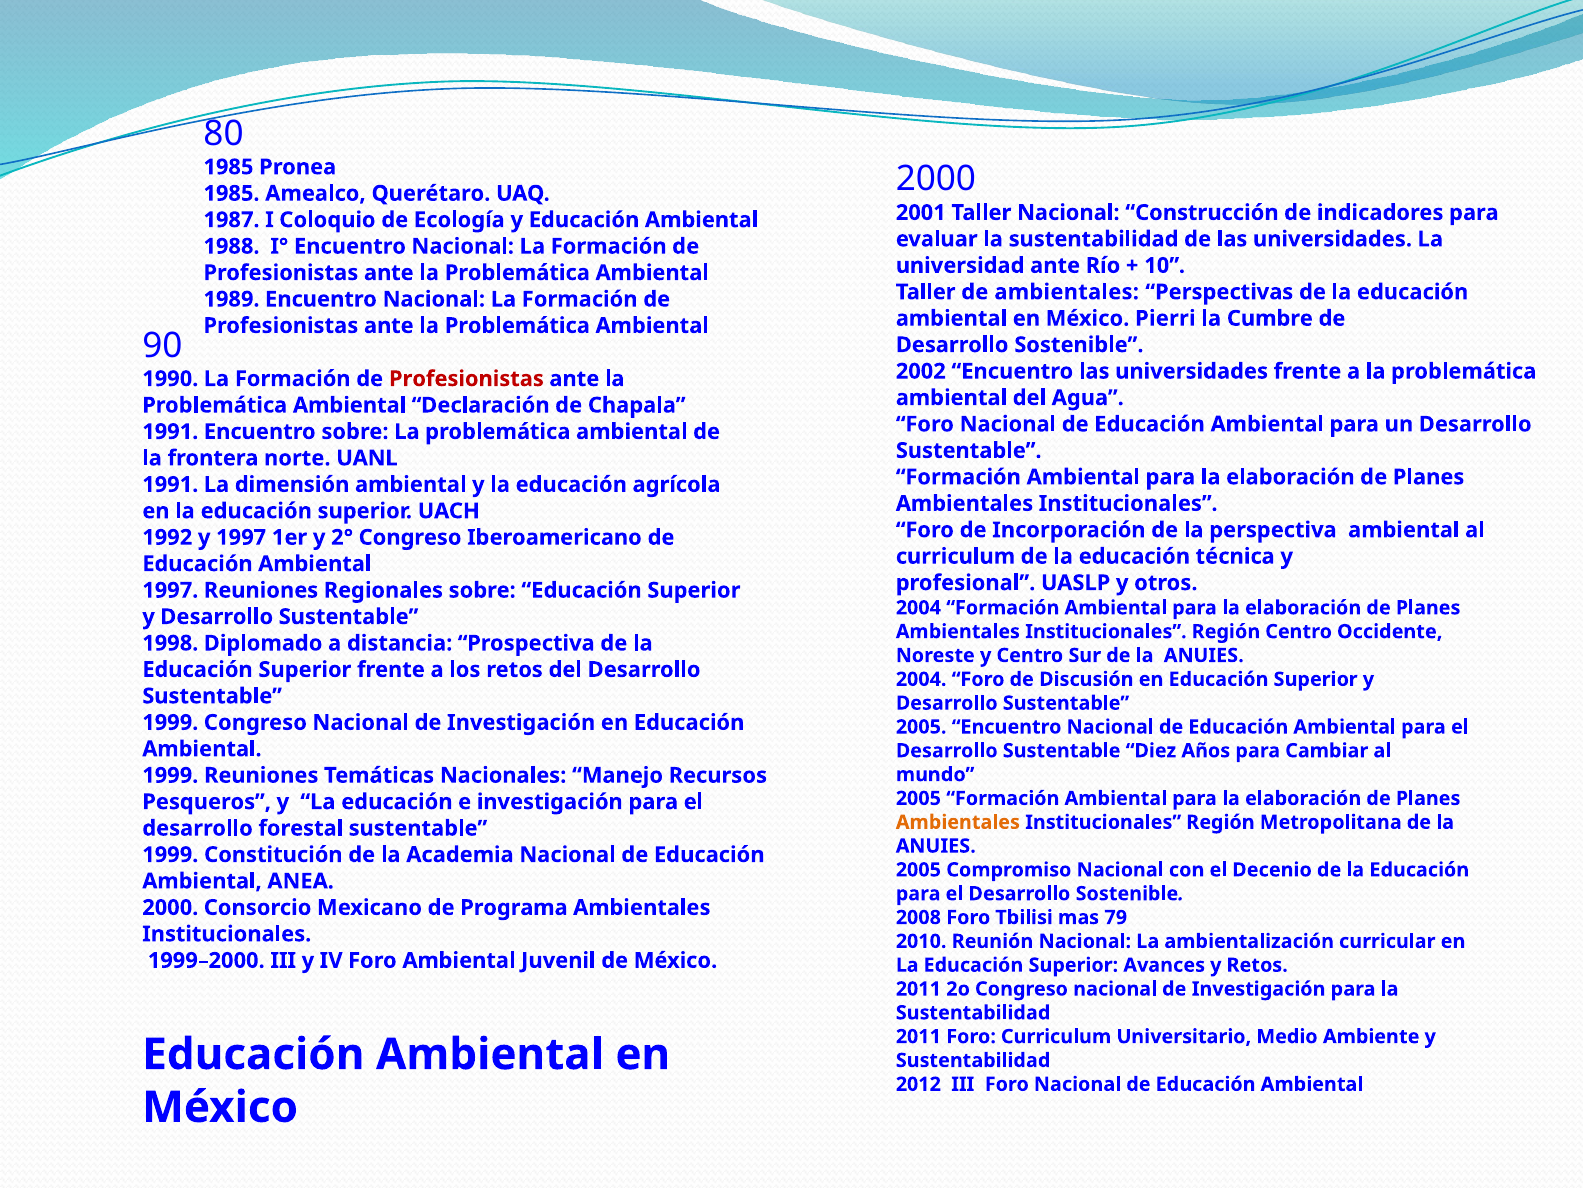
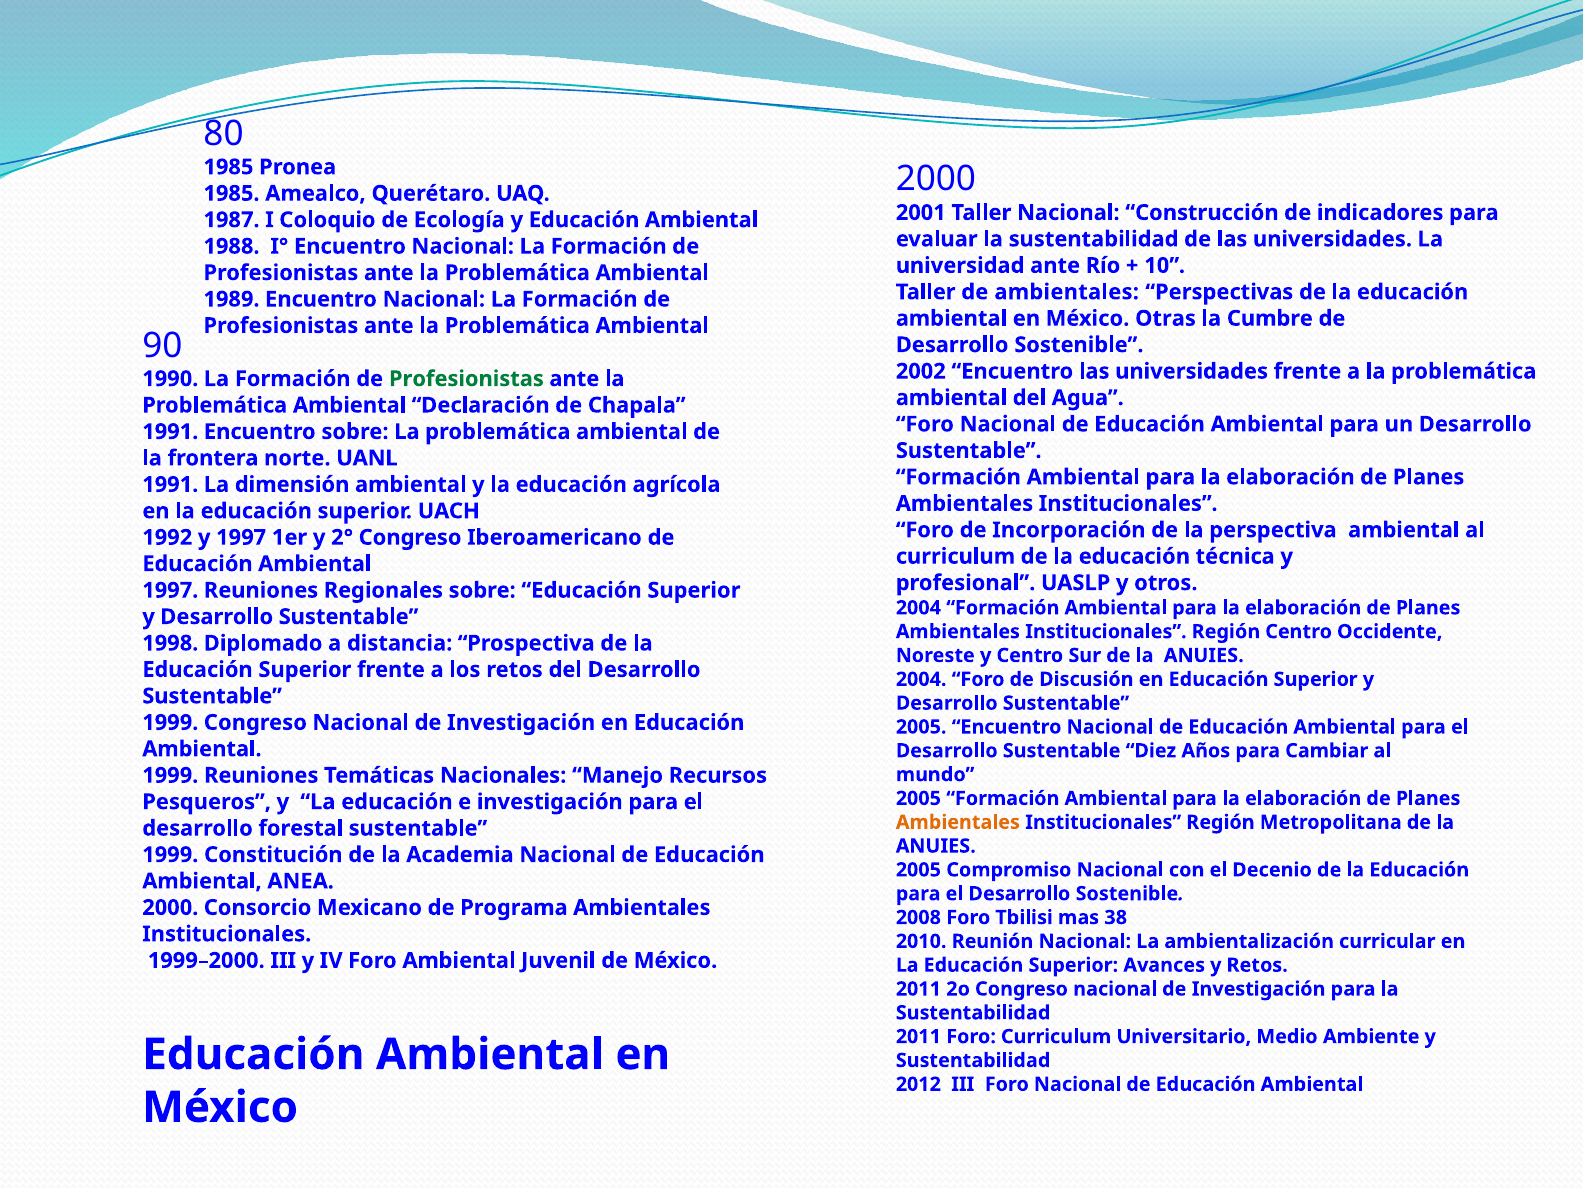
Pierri: Pierri -> Otras
Profesionistas at (466, 379) colour: red -> green
79: 79 -> 38
